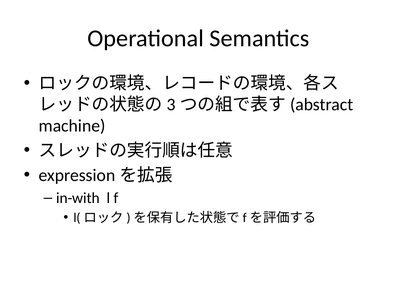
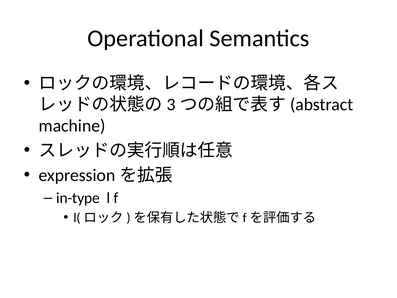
in-with: in-with -> in-type
